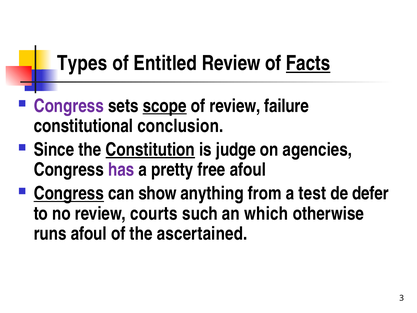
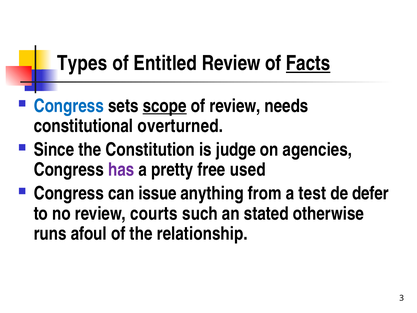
Congress at (69, 106) colour: purple -> blue
failure: failure -> needs
conclusion: conclusion -> overturned
Constitution underline: present -> none
free afoul: afoul -> used
Congress at (69, 193) underline: present -> none
show: show -> issue
which: which -> stated
ascertained: ascertained -> relationship
